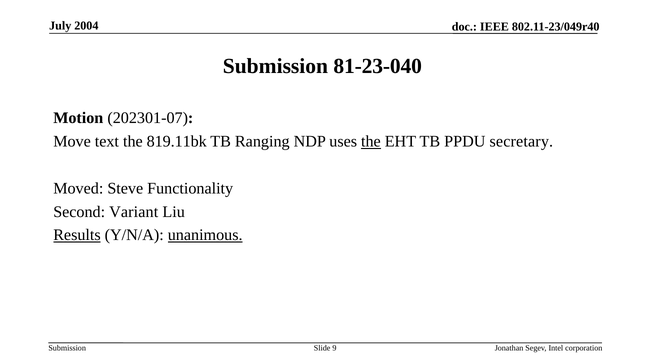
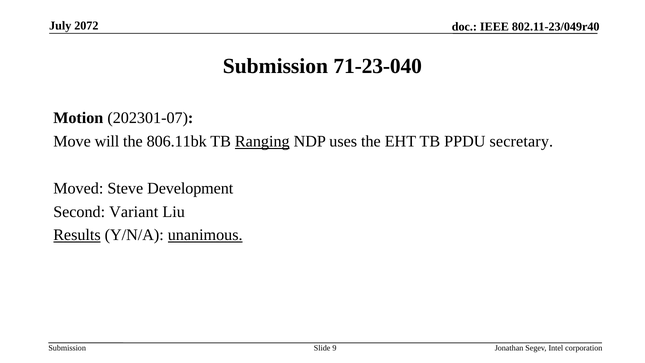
2004: 2004 -> 2072
81-23-040: 81-23-040 -> 71-23-040
text: text -> will
819.11bk: 819.11bk -> 806.11bk
Ranging underline: none -> present
the at (371, 141) underline: present -> none
Functionality: Functionality -> Development
